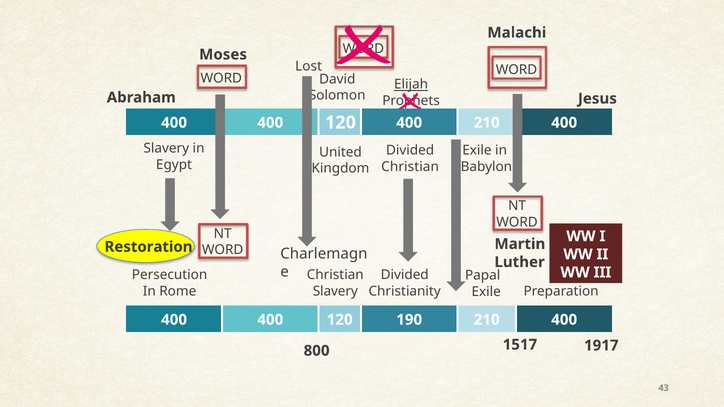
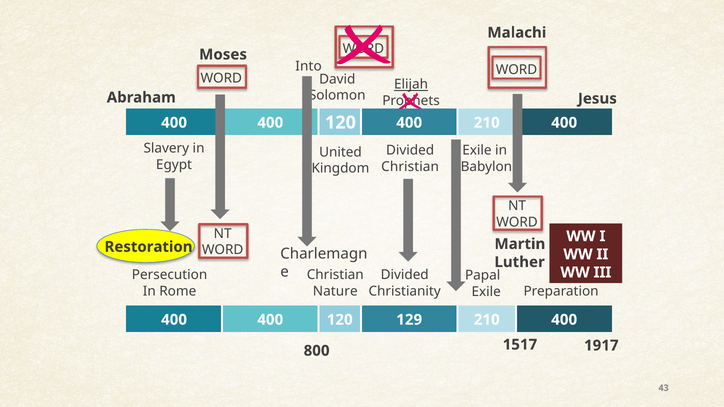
Lost: Lost -> Into
Slavery at (335, 291): Slavery -> Nature
190: 190 -> 129
